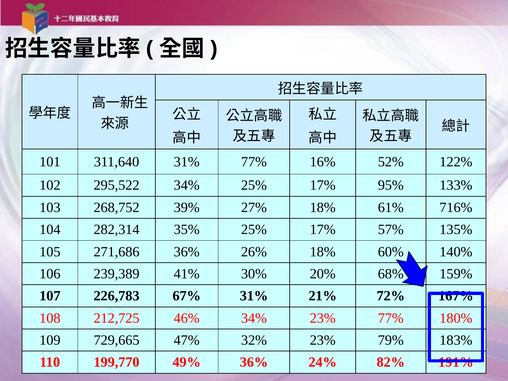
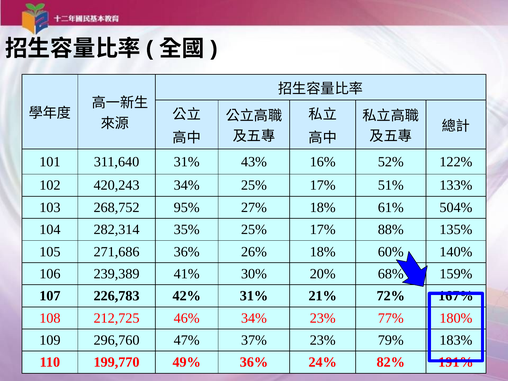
31% 77%: 77% -> 43%
295,522: 295,522 -> 420,243
95%: 95% -> 51%
39%: 39% -> 95%
716%: 716% -> 504%
57%: 57% -> 88%
67%: 67% -> 42%
729,665: 729,665 -> 296,760
32%: 32% -> 37%
